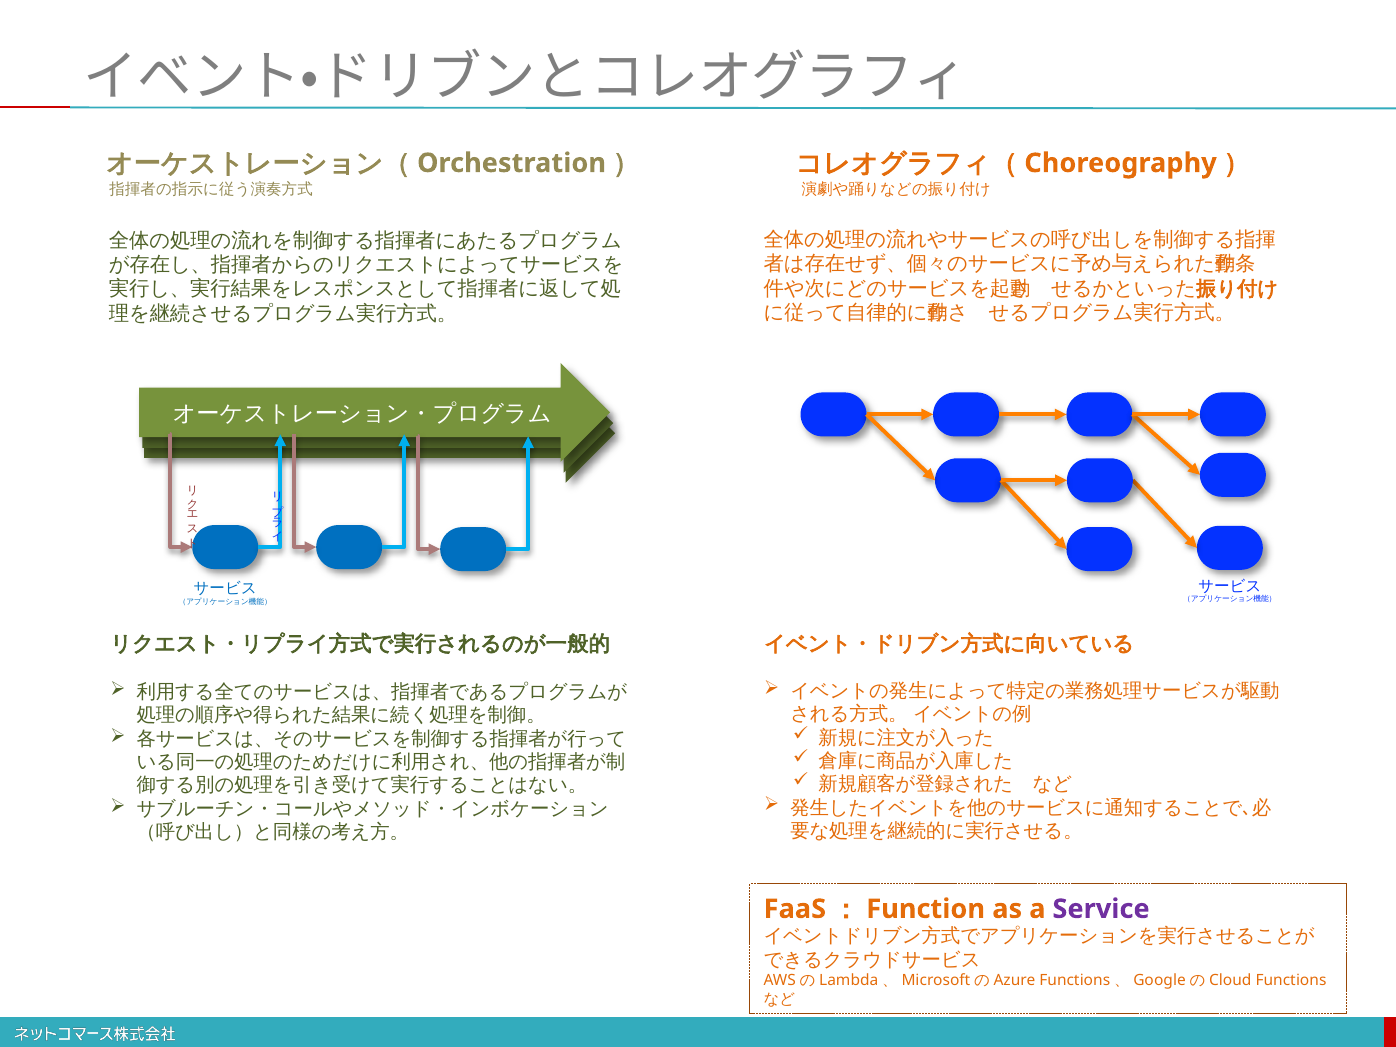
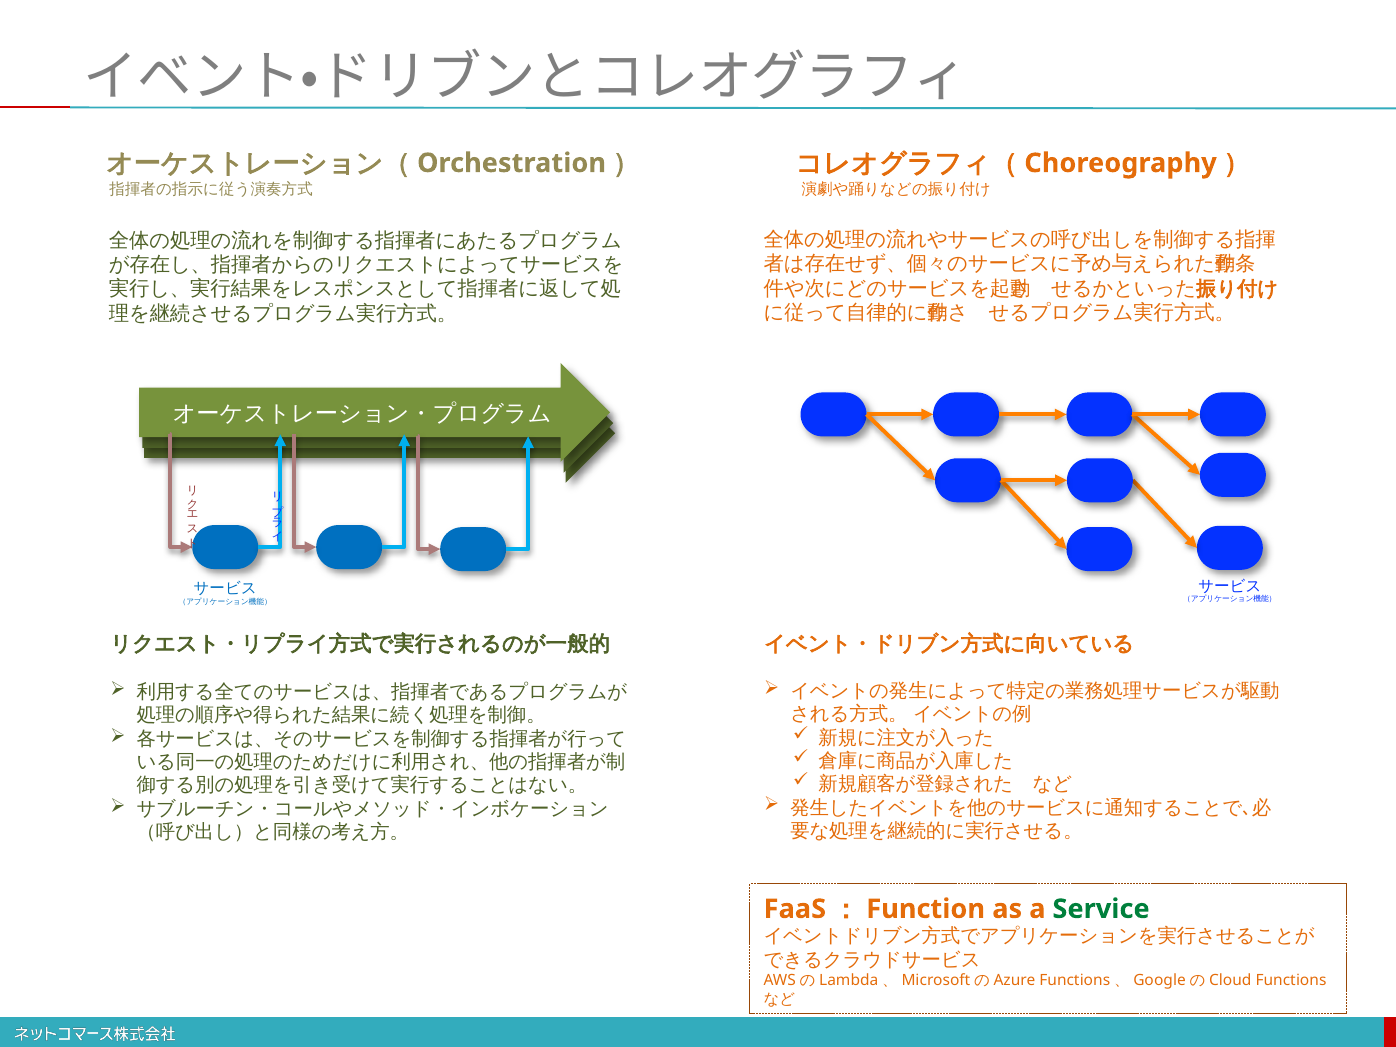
Service colour: purple -> green
